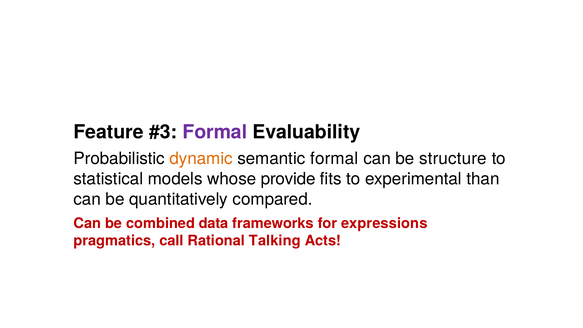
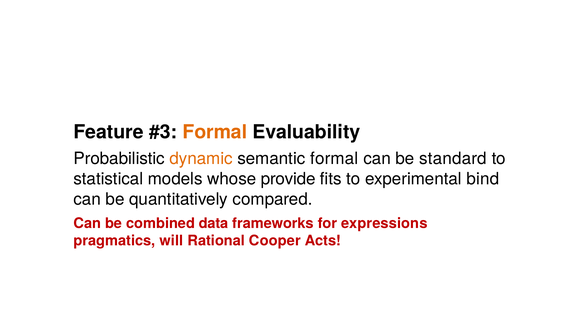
Formal at (215, 132) colour: purple -> orange
structure: structure -> standard
than: than -> bind
call: call -> will
Talking: Talking -> Cooper
